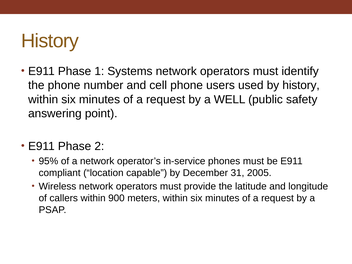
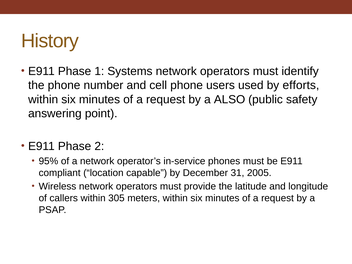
by history: history -> efforts
WELL: WELL -> ALSO
900: 900 -> 305
